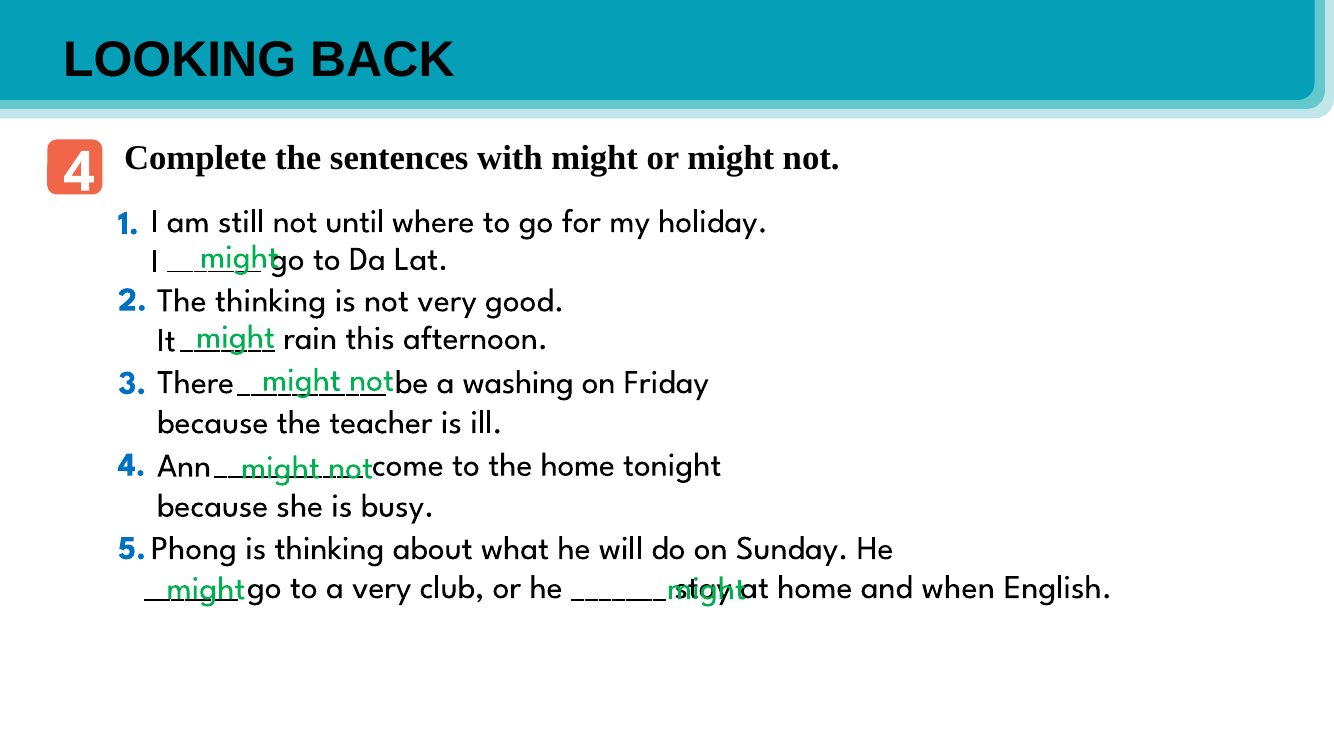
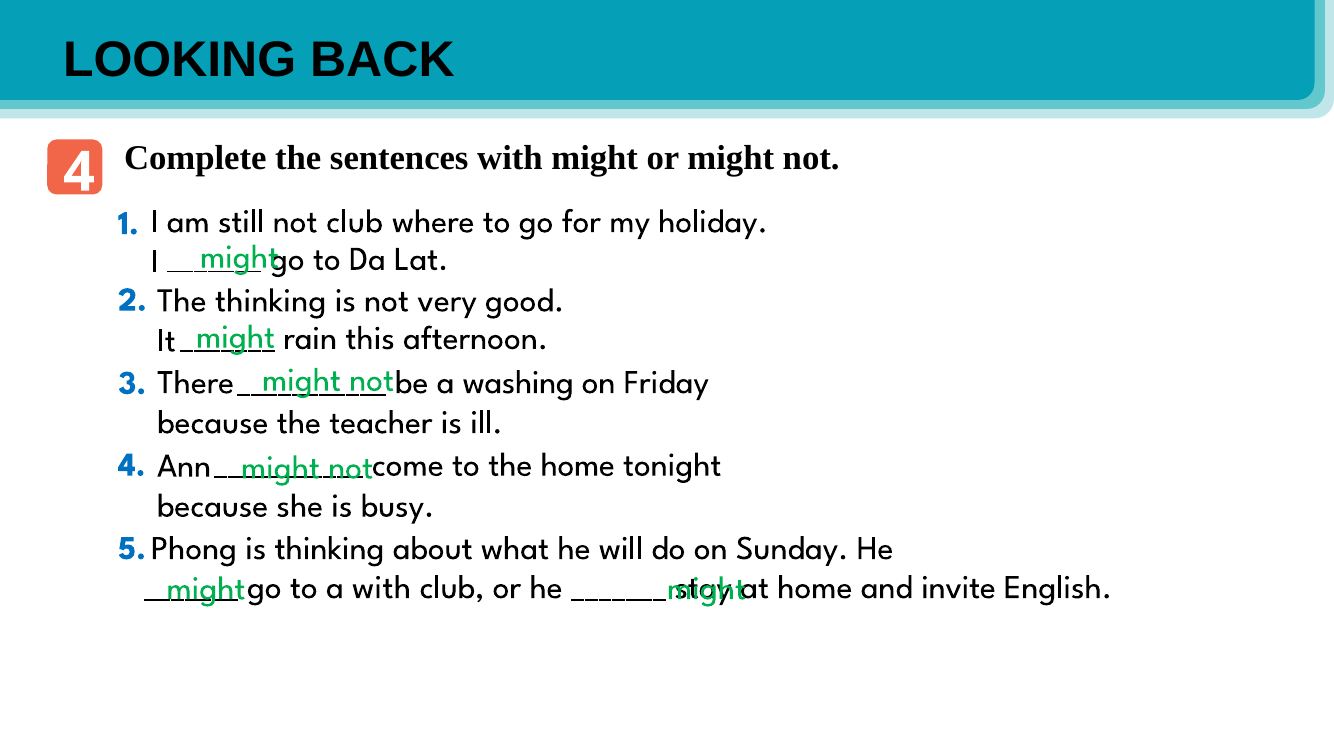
not until: until -> club
a very: very -> with
when: when -> invite
